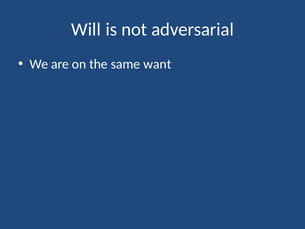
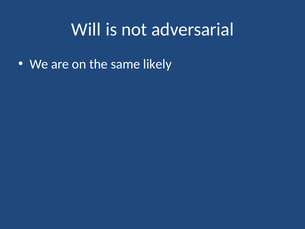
want: want -> likely
